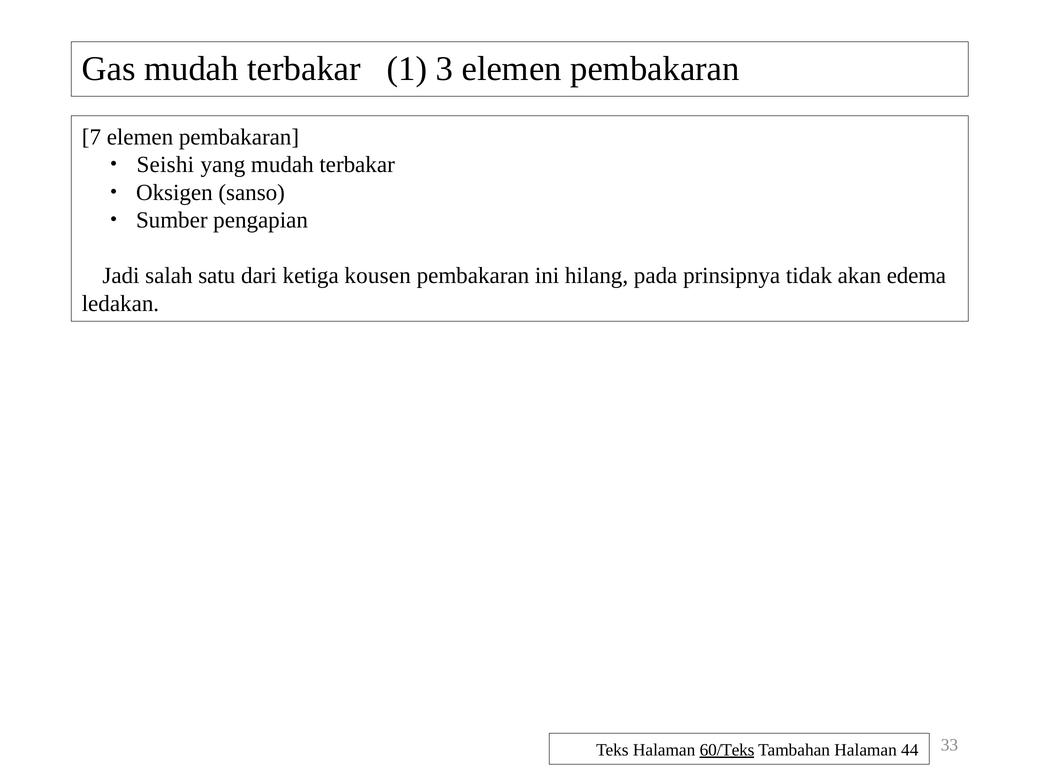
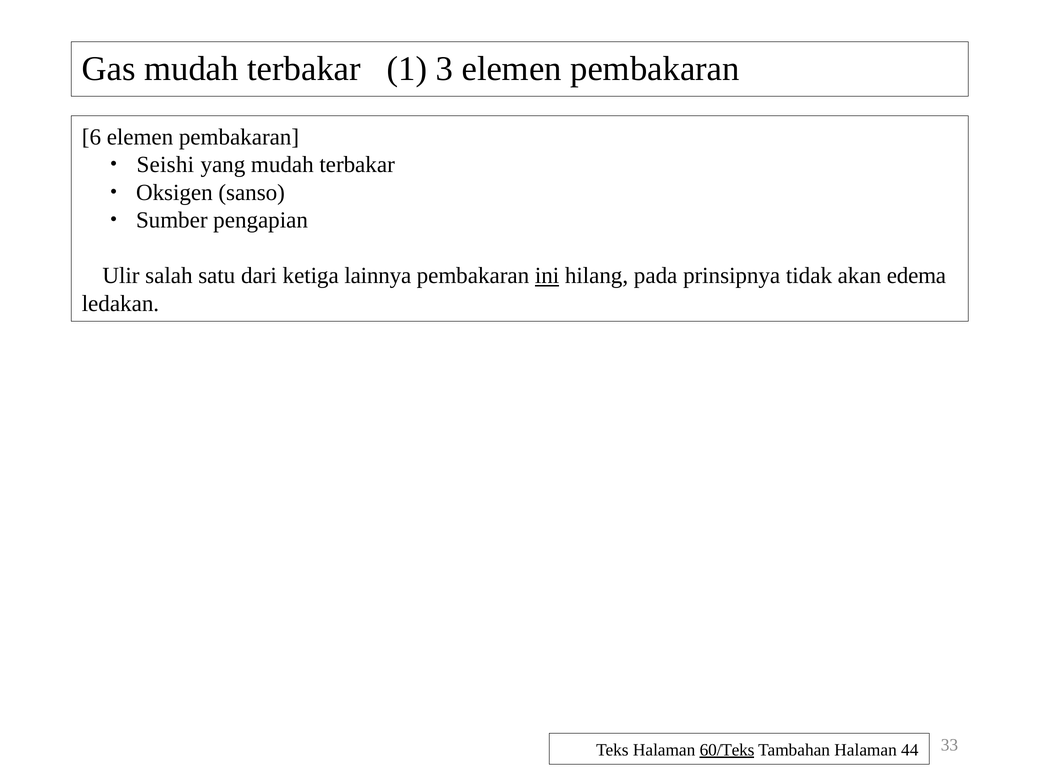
7: 7 -> 6
Jadi: Jadi -> Ulir
kousen: kousen -> lainnya
ini underline: none -> present
